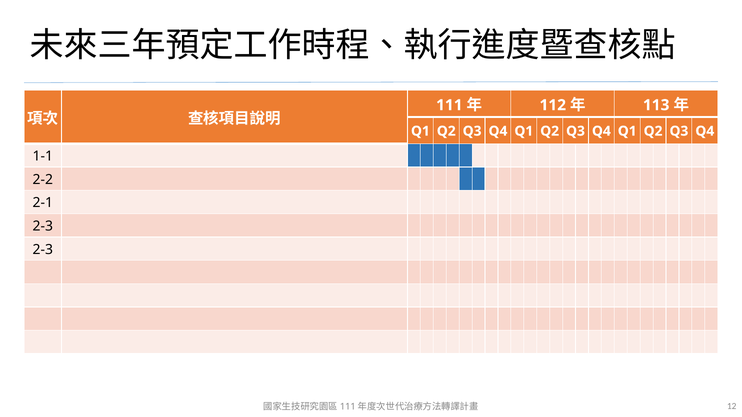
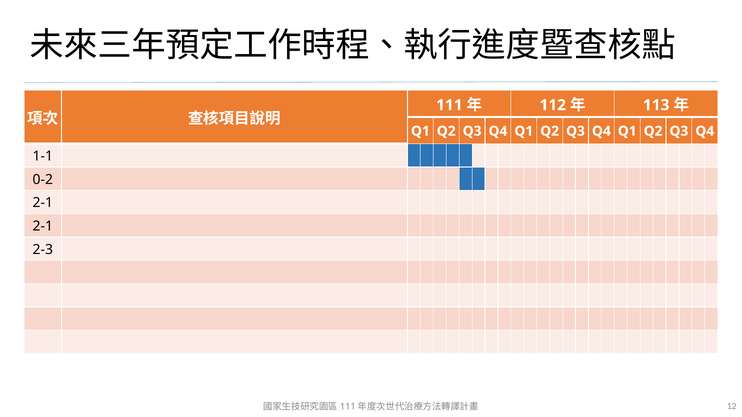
2-2: 2-2 -> 0-2
2-3 at (43, 226): 2-3 -> 2-1
